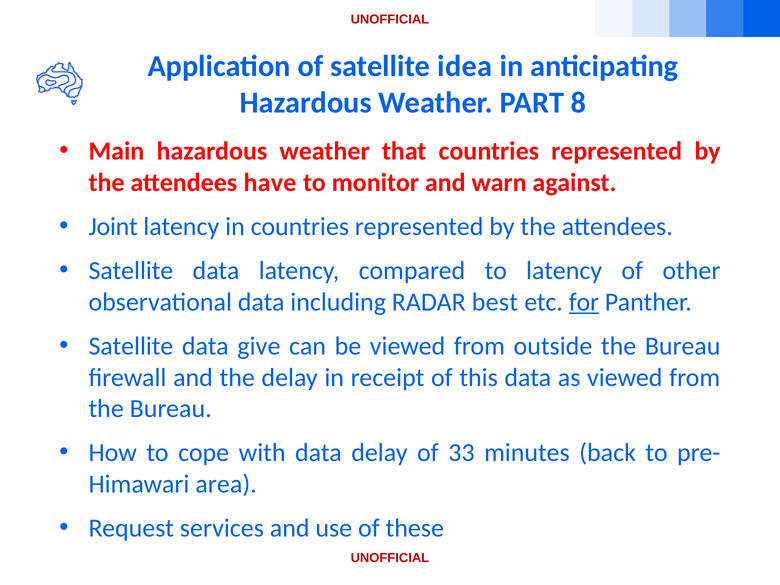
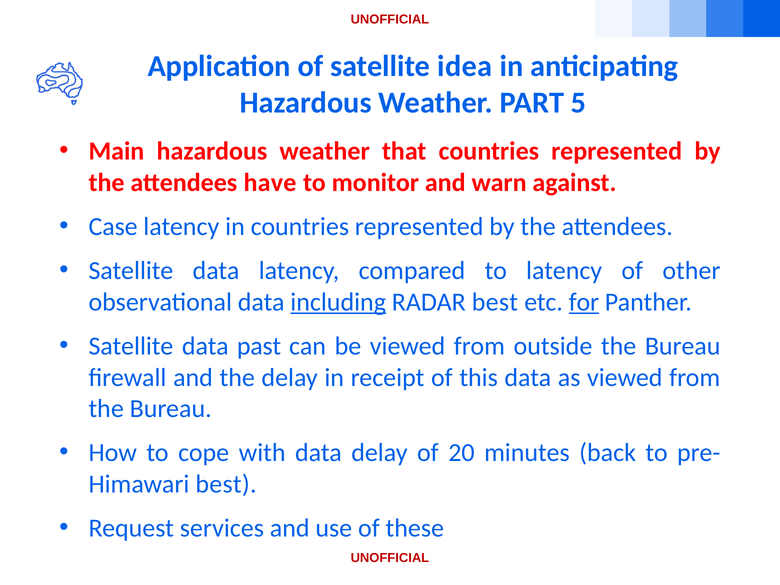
8: 8 -> 5
Joint: Joint -> Case
including underline: none -> present
give: give -> past
33: 33 -> 20
area at (226, 484): area -> best
